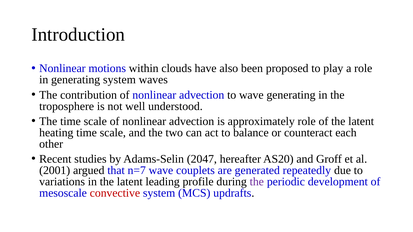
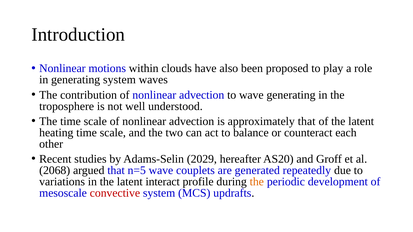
approximately role: role -> that
2047: 2047 -> 2029
2001: 2001 -> 2068
n=7: n=7 -> n=5
leading: leading -> interact
the at (257, 182) colour: purple -> orange
